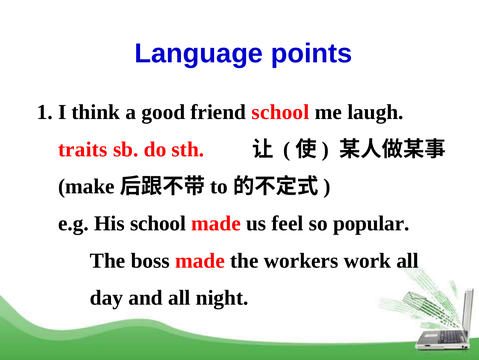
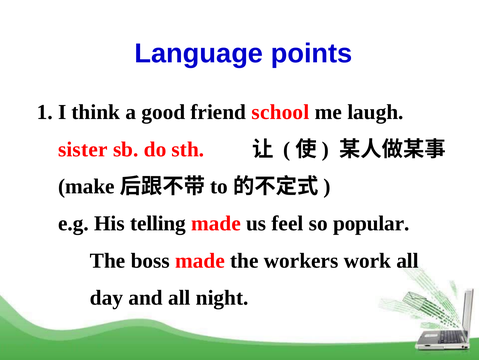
traits: traits -> sister
His school: school -> telling
